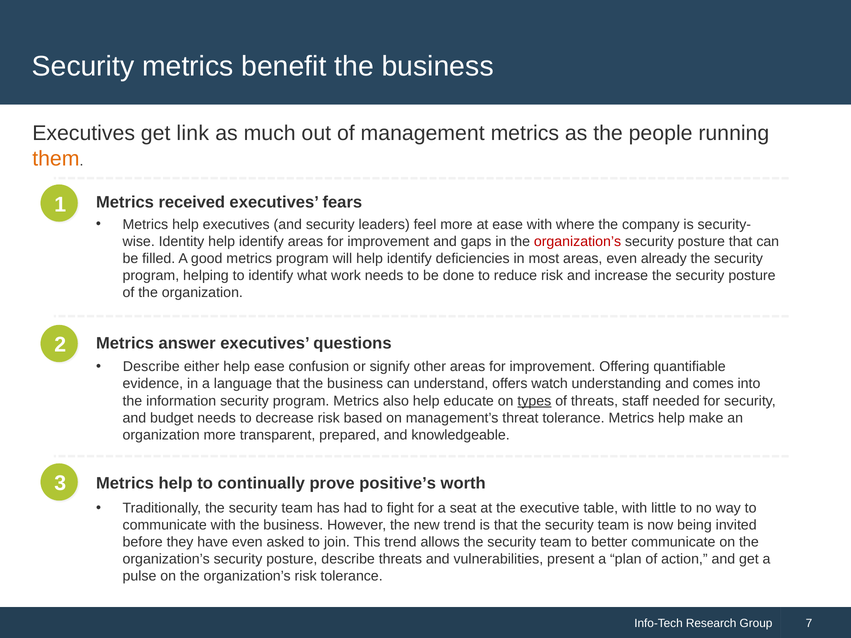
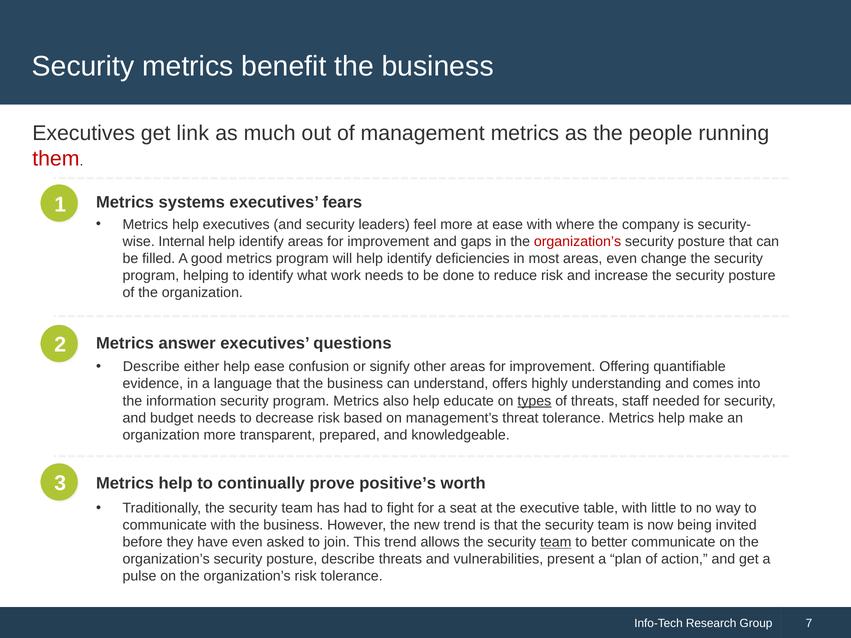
them colour: orange -> red
received: received -> systems
Identity: Identity -> Internal
already: already -> change
watch: watch -> highly
team at (556, 542) underline: none -> present
